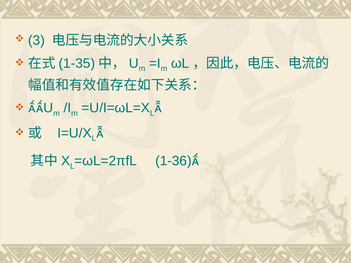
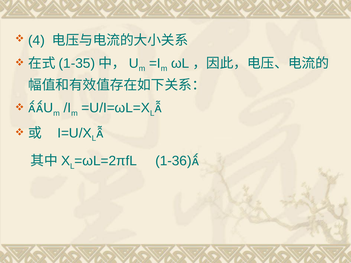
3: 3 -> 4
